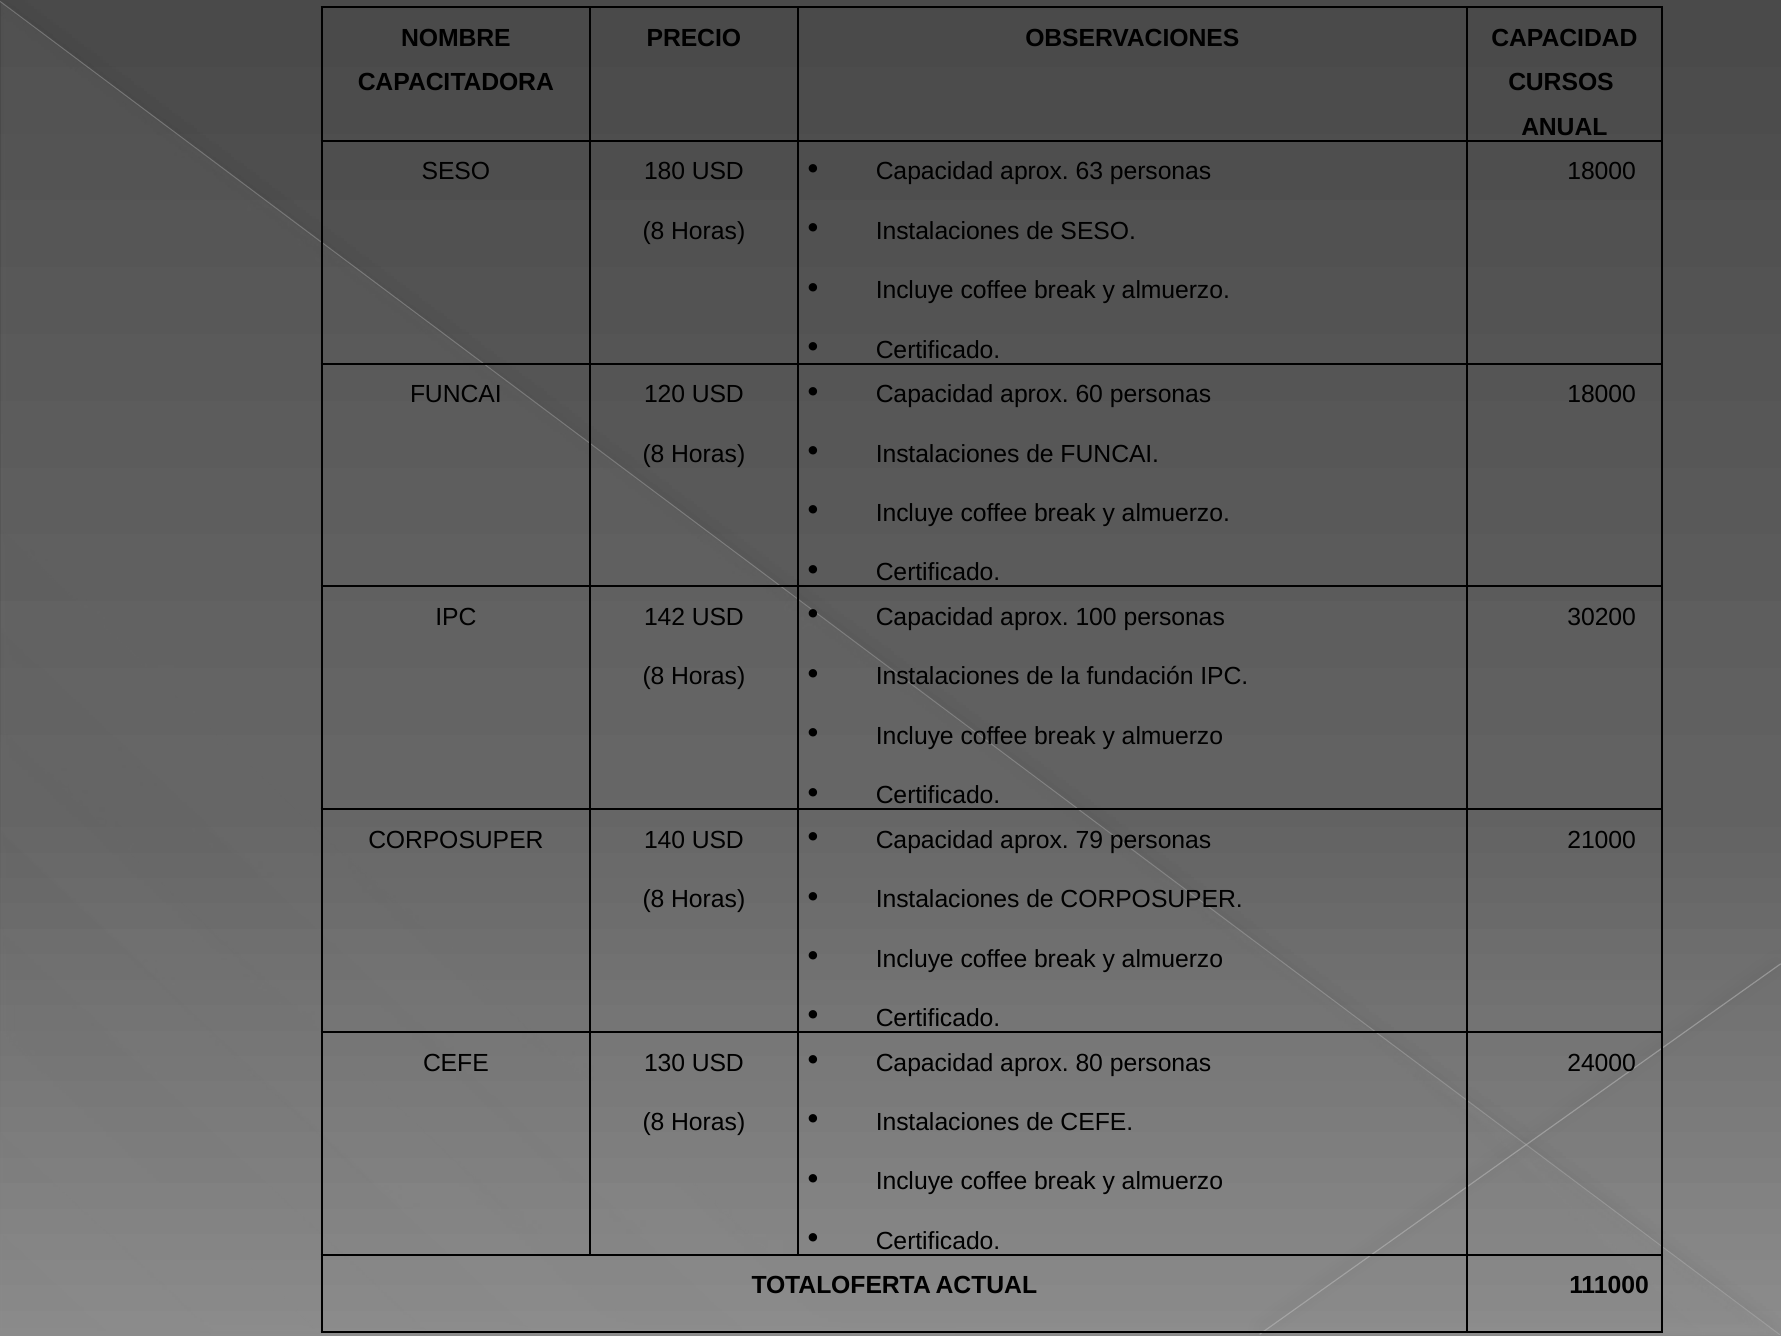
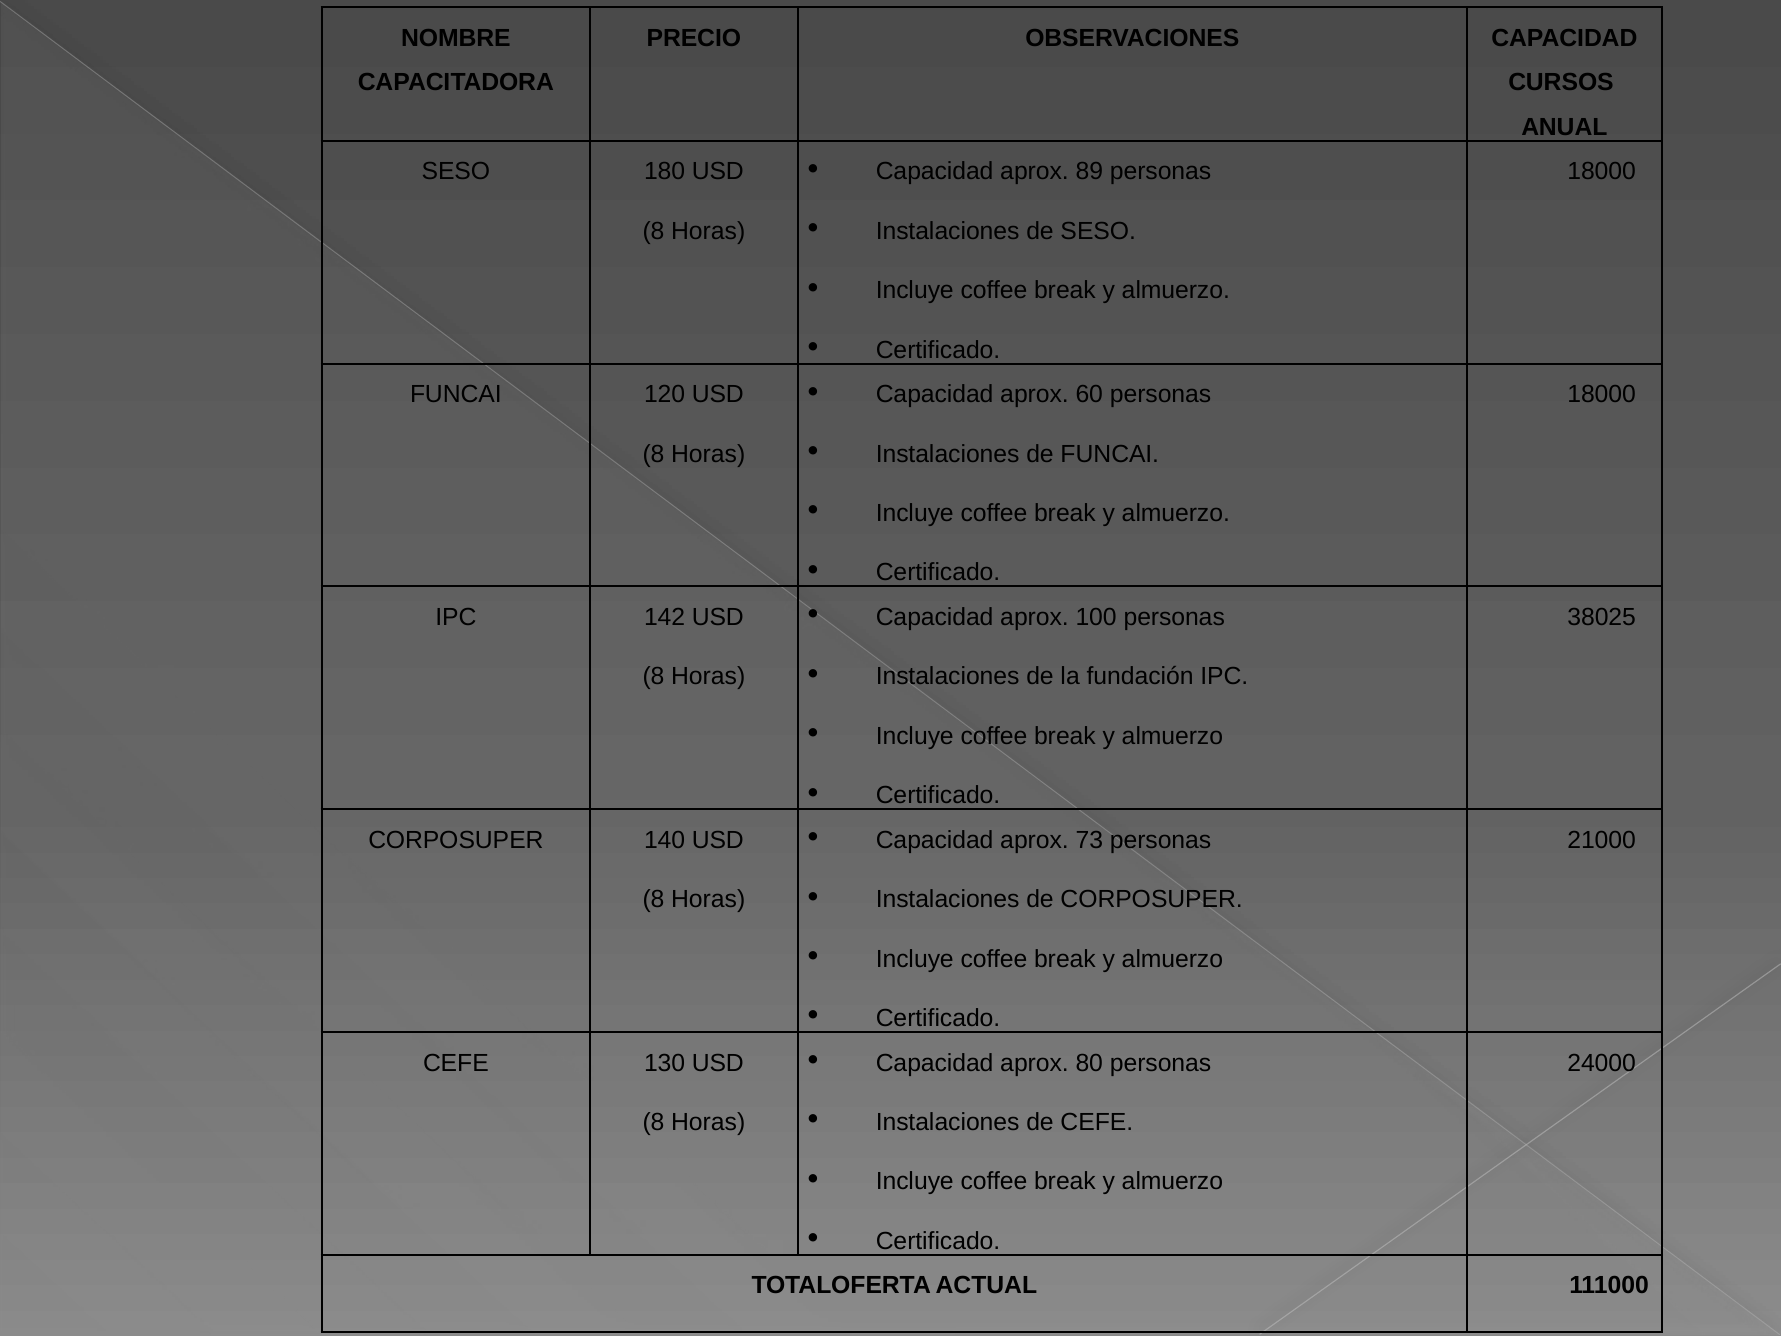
63: 63 -> 89
30200: 30200 -> 38025
79: 79 -> 73
